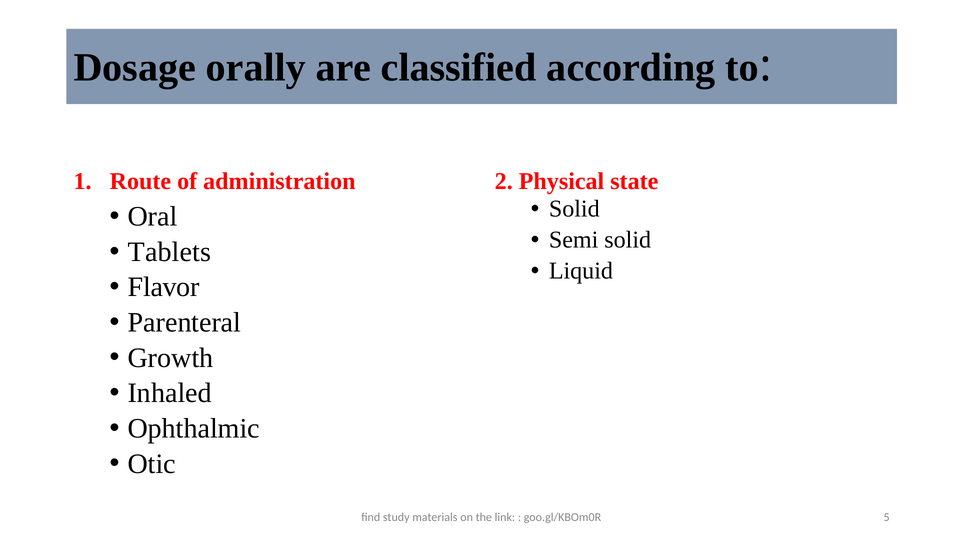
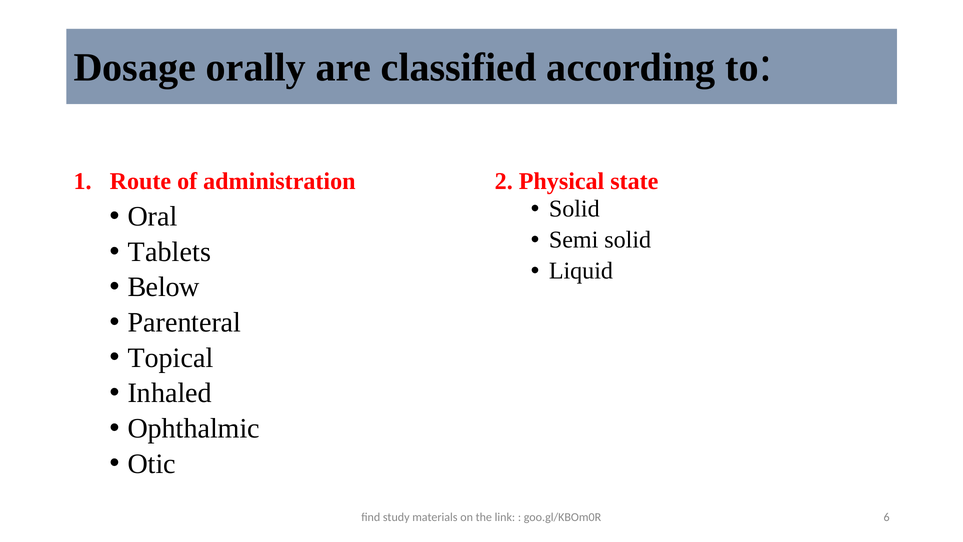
Flavor: Flavor -> Below
Growth: Growth -> Topical
5: 5 -> 6
